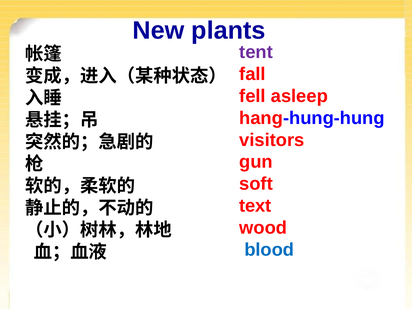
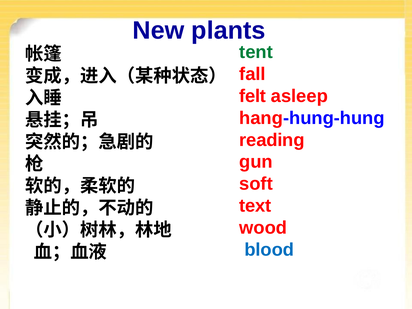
tent colour: purple -> green
fell: fell -> felt
visitors: visitors -> reading
